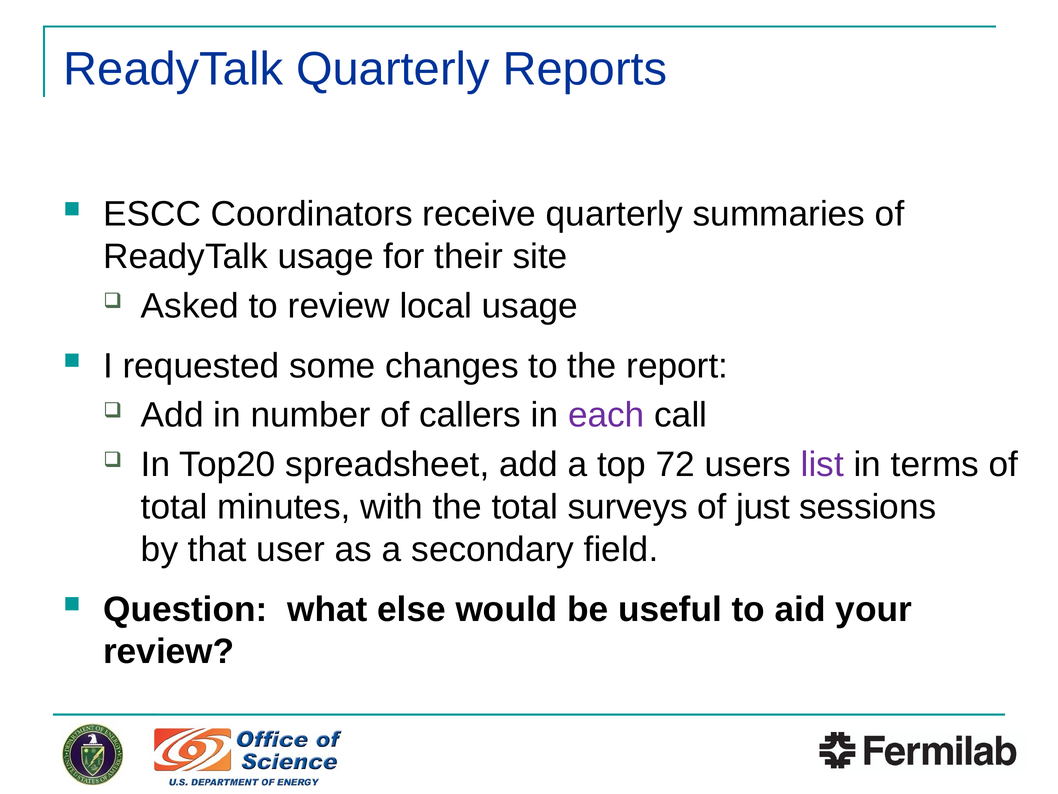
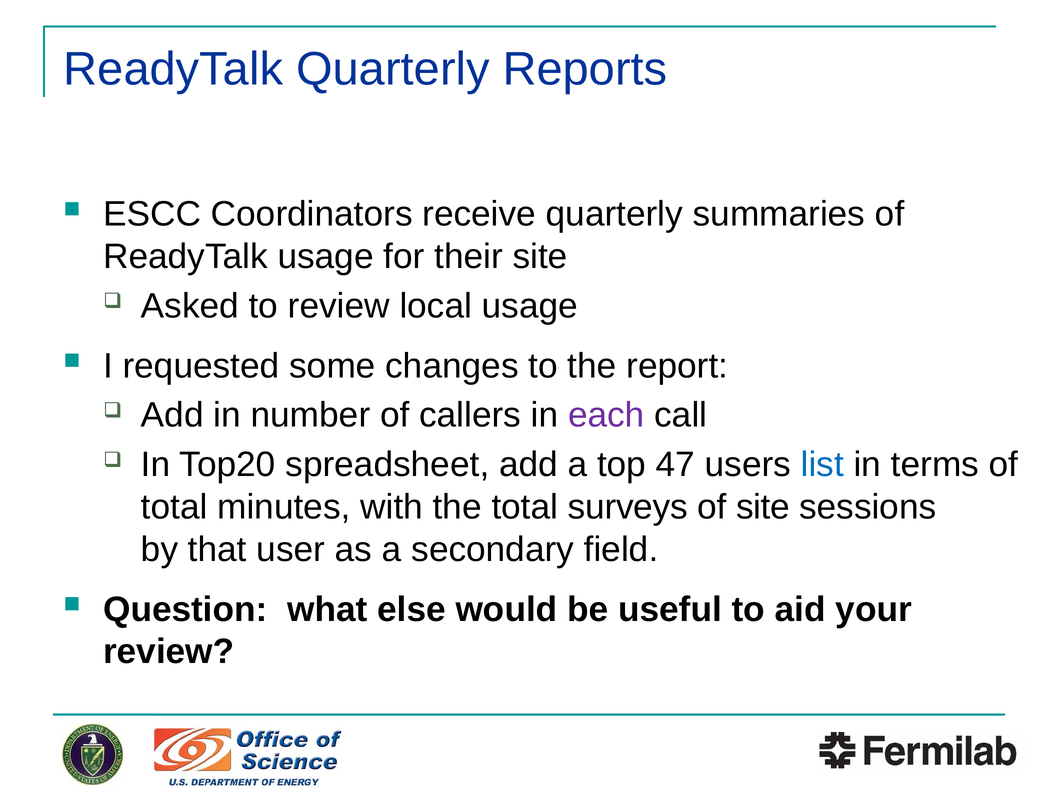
72: 72 -> 47
list colour: purple -> blue
of just: just -> site
